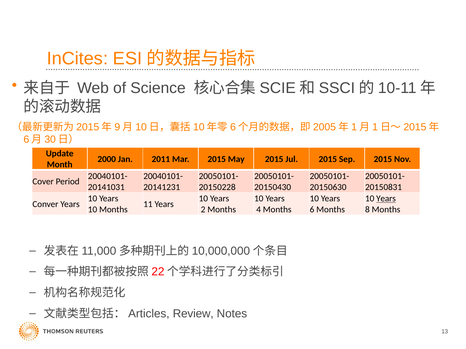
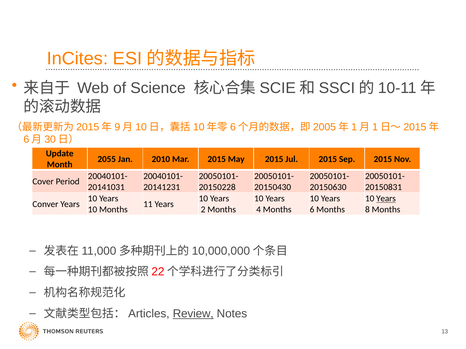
2000: 2000 -> 2055
2011: 2011 -> 2010
Review underline: none -> present
